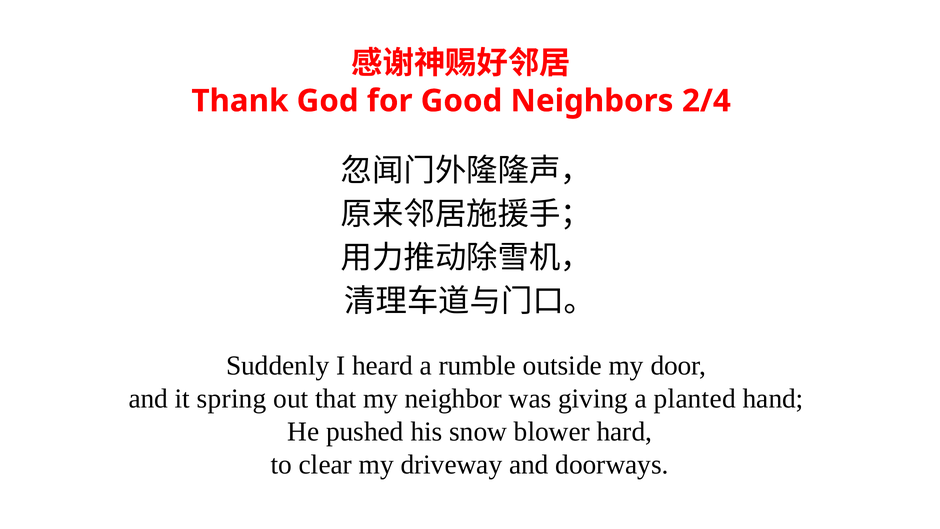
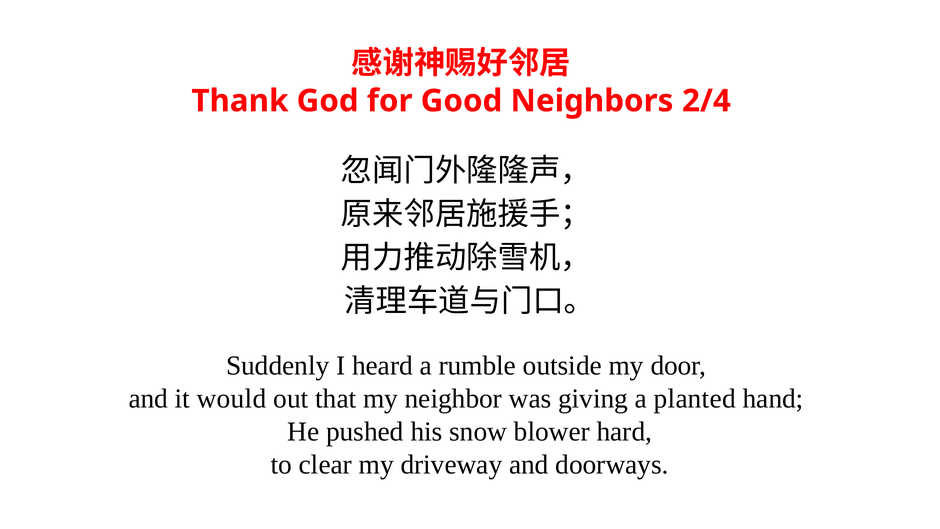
spring: spring -> would
